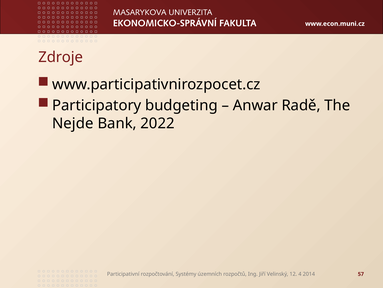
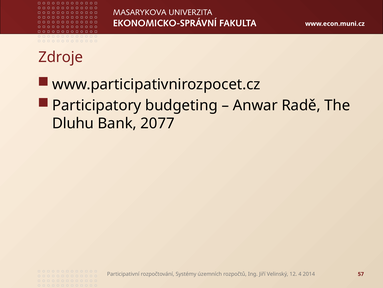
Nejde: Nejde -> Dluhu
2022: 2022 -> 2077
